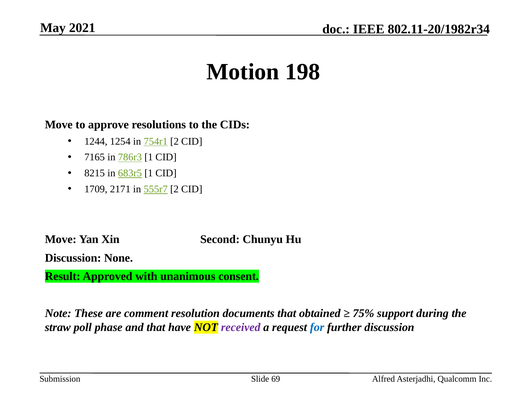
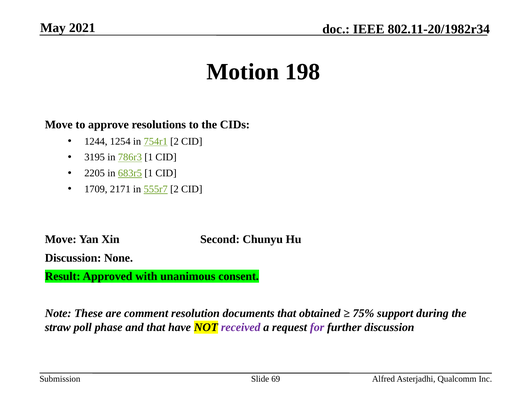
7165: 7165 -> 3195
8215: 8215 -> 2205
for colour: blue -> purple
